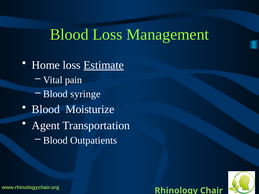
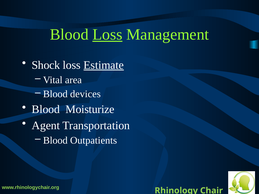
Loss at (107, 35) underline: none -> present
Home: Home -> Shock
pain: pain -> area
syringe: syringe -> devices
